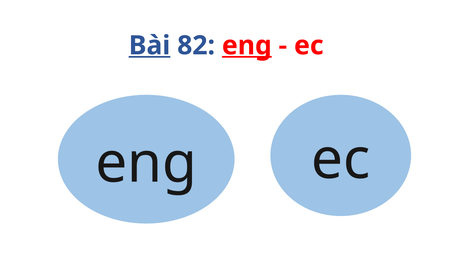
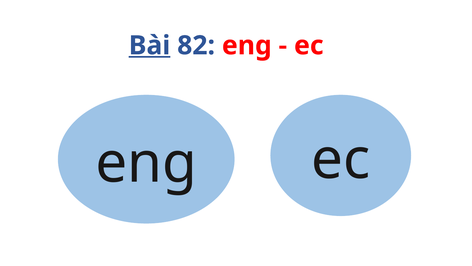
eng at (247, 45) underline: present -> none
